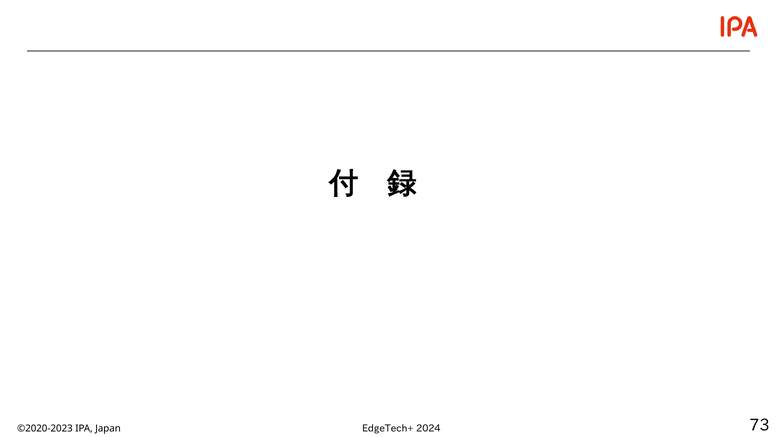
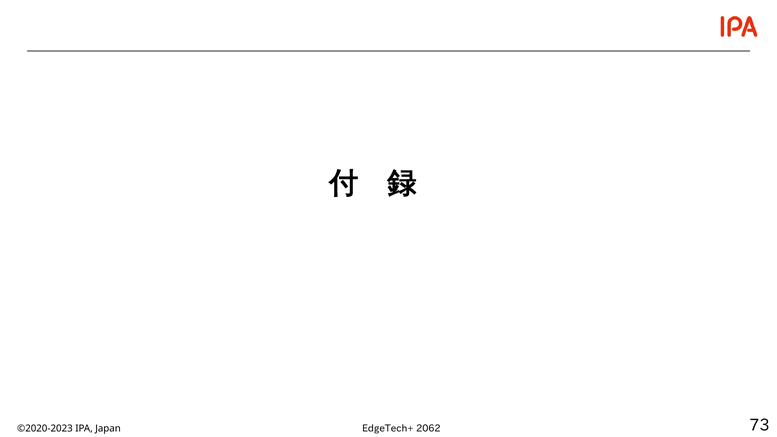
2024: 2024 -> 2062
